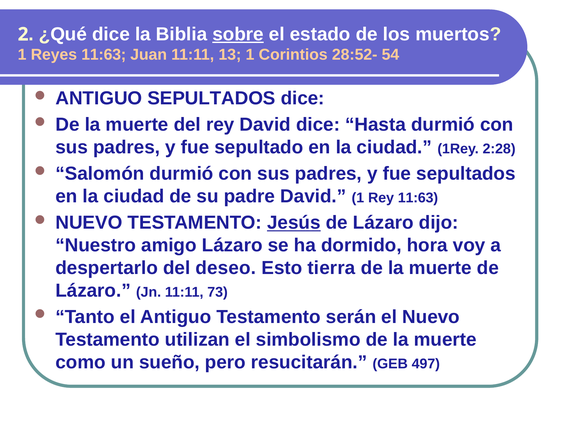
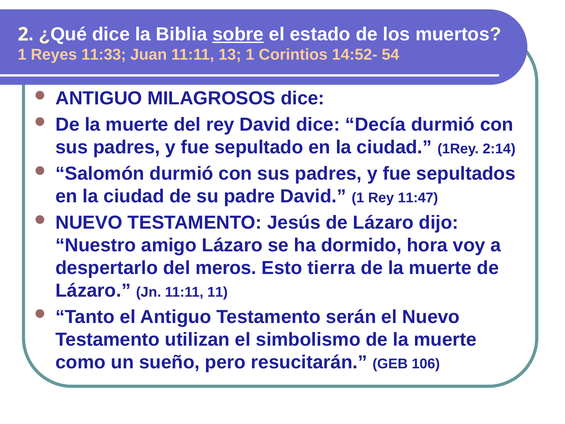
Reyes 11:63: 11:63 -> 11:33
28:52-: 28:52- -> 14:52-
ANTIGUO SEPULTADOS: SEPULTADOS -> MILAGROSOS
Hasta: Hasta -> Decía
2:28: 2:28 -> 2:14
Rey 11:63: 11:63 -> 11:47
Jesús underline: present -> none
deseo: deseo -> meros
73: 73 -> 11
497: 497 -> 106
